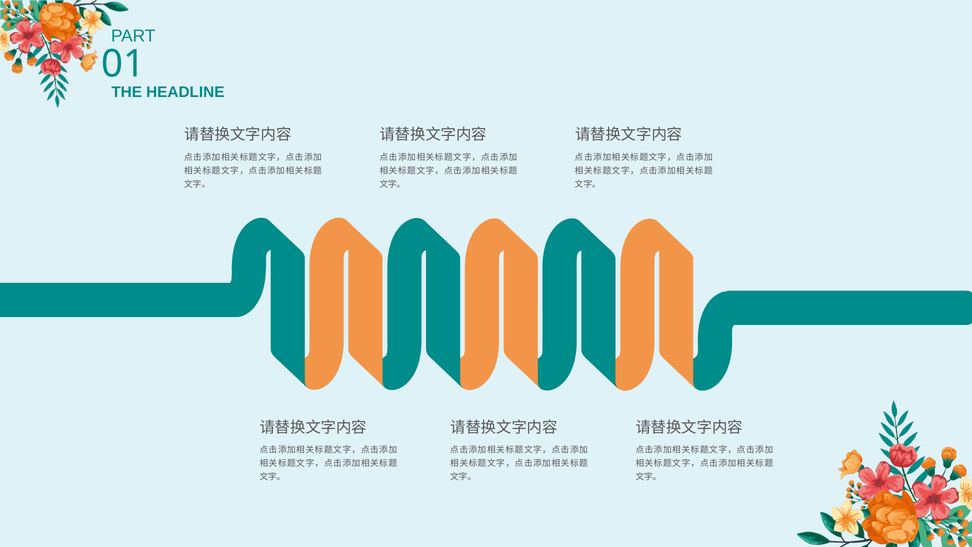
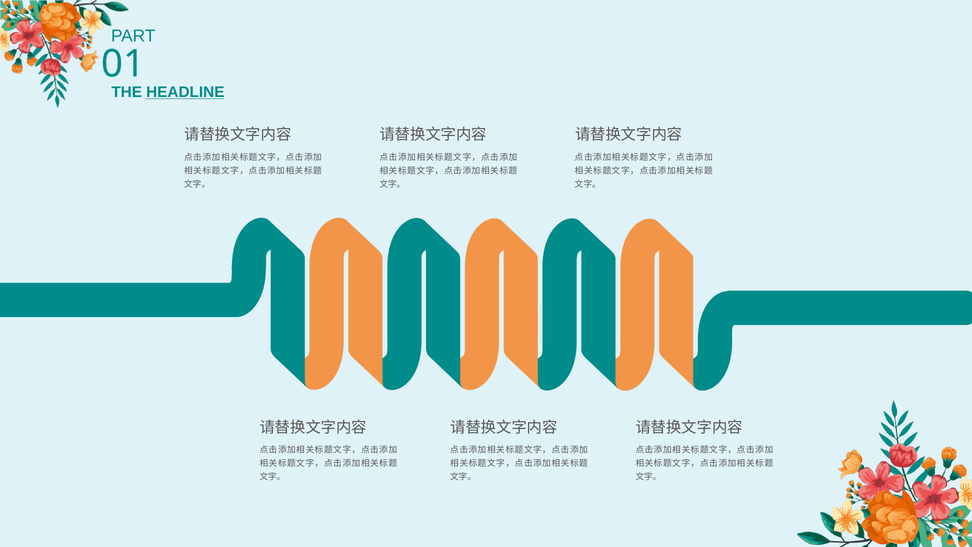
HEADLINE underline: none -> present
